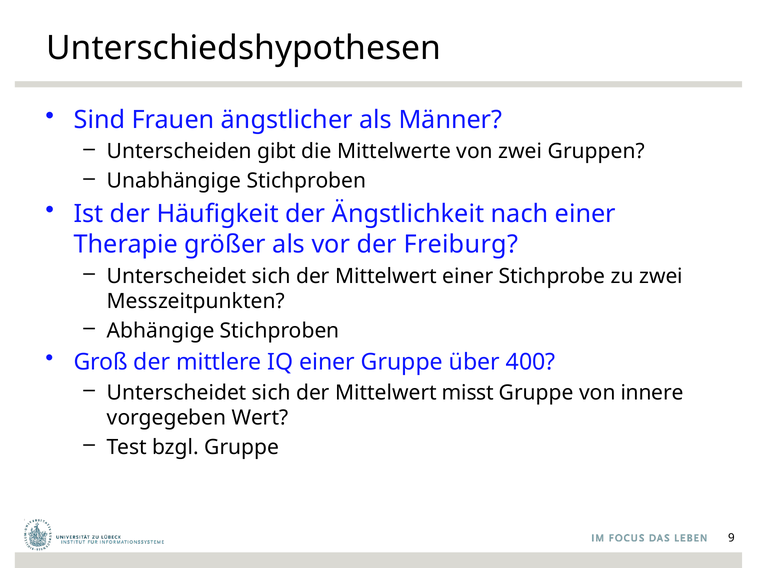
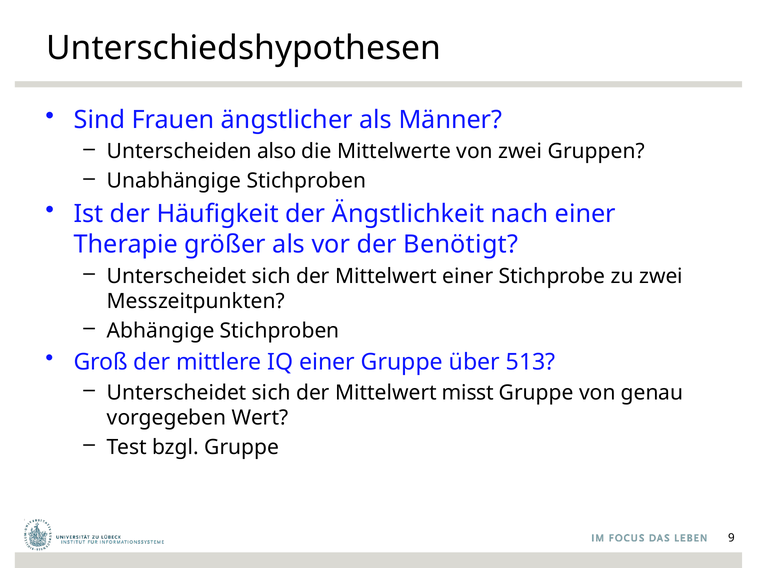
gibt: gibt -> also
Freiburg: Freiburg -> Benötigt
400: 400 -> 513
innere: innere -> genau
